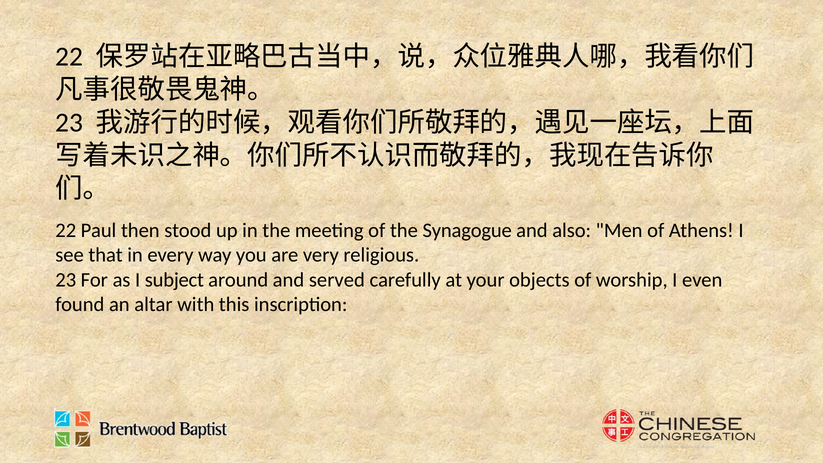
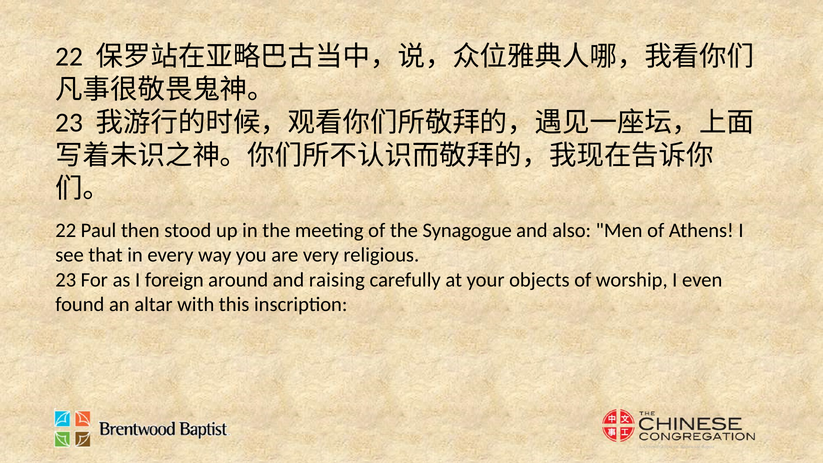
subject: subject -> foreign
served: served -> raising
